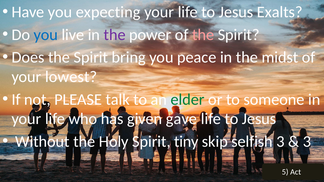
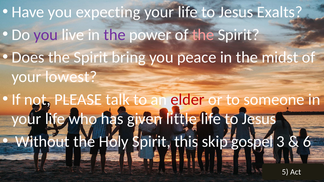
you at (46, 35) colour: blue -> purple
elder colour: green -> red
gave: gave -> little
tiny: tiny -> this
selfish: selfish -> gospel
3 at (307, 142): 3 -> 6
